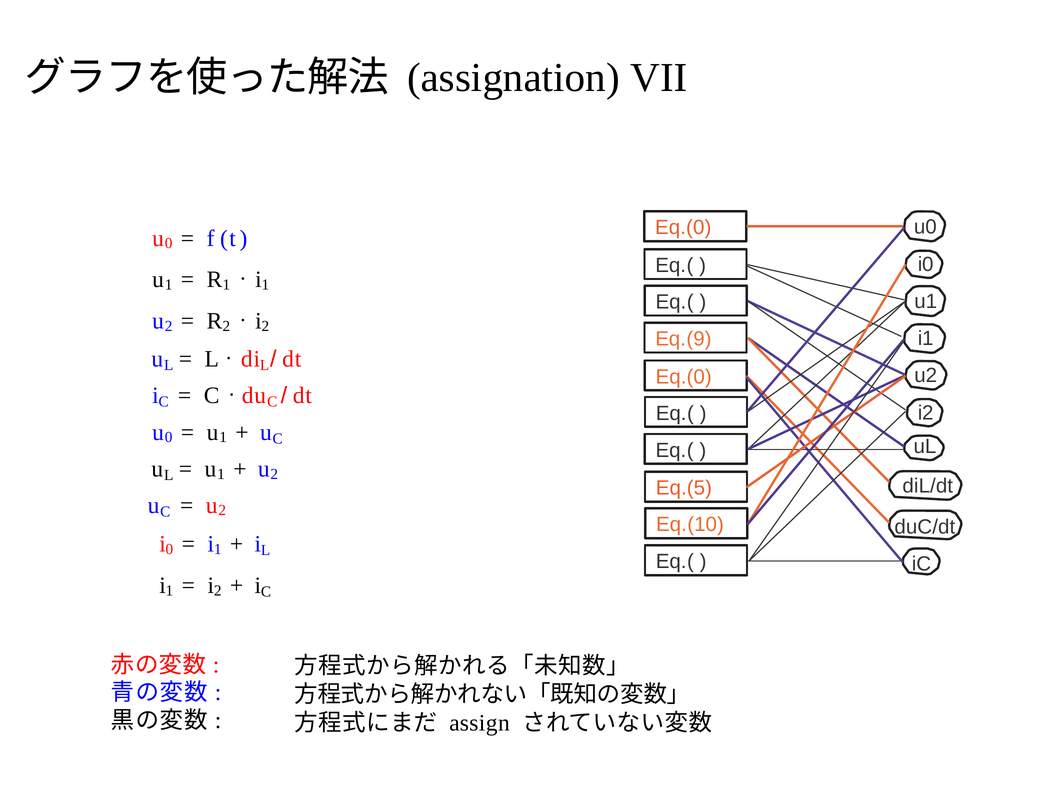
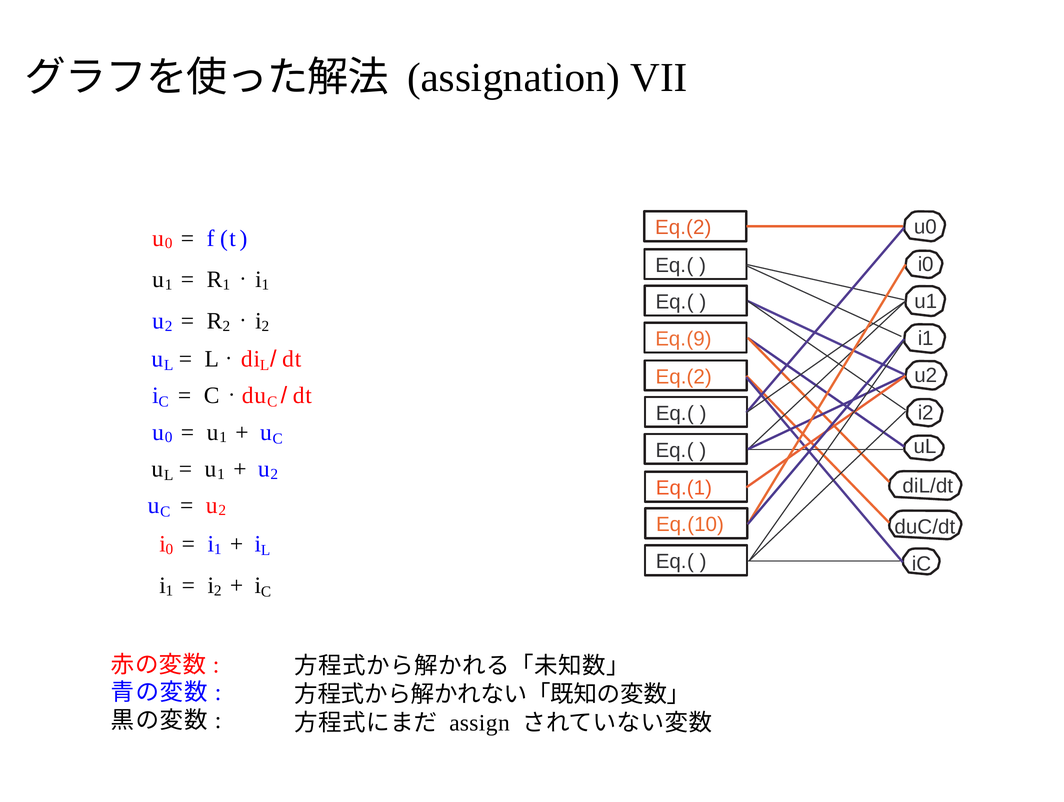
Eq.(0 at (683, 228): Eq.(0 -> Eq.(2
Eq.(0 at (684, 377): Eq.(0 -> Eq.(2
Eq.(5: Eq.(5 -> Eq.(1
